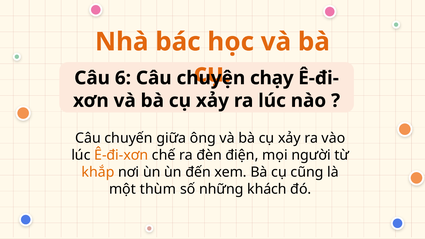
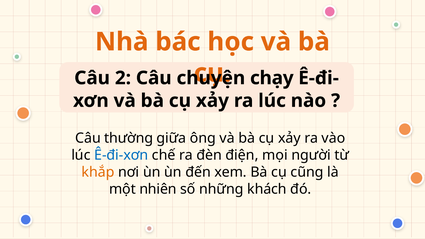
6: 6 -> 2
chuyến: chuyến -> thường
Ê-đi-xơn colour: orange -> blue
thùm: thùm -> nhiên
